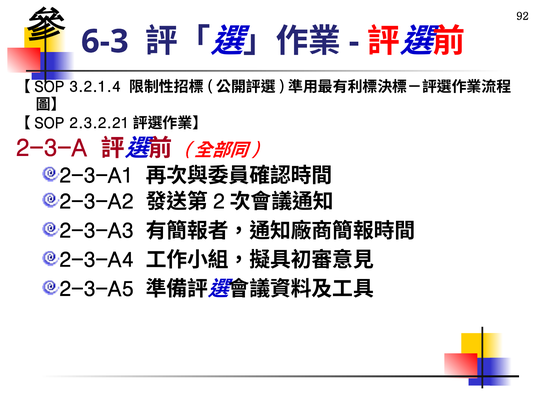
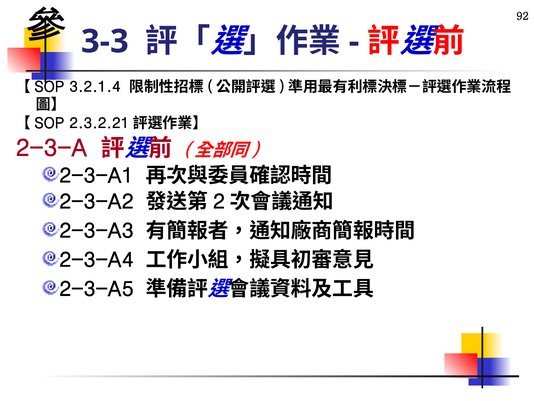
6-3: 6-3 -> 3-3
